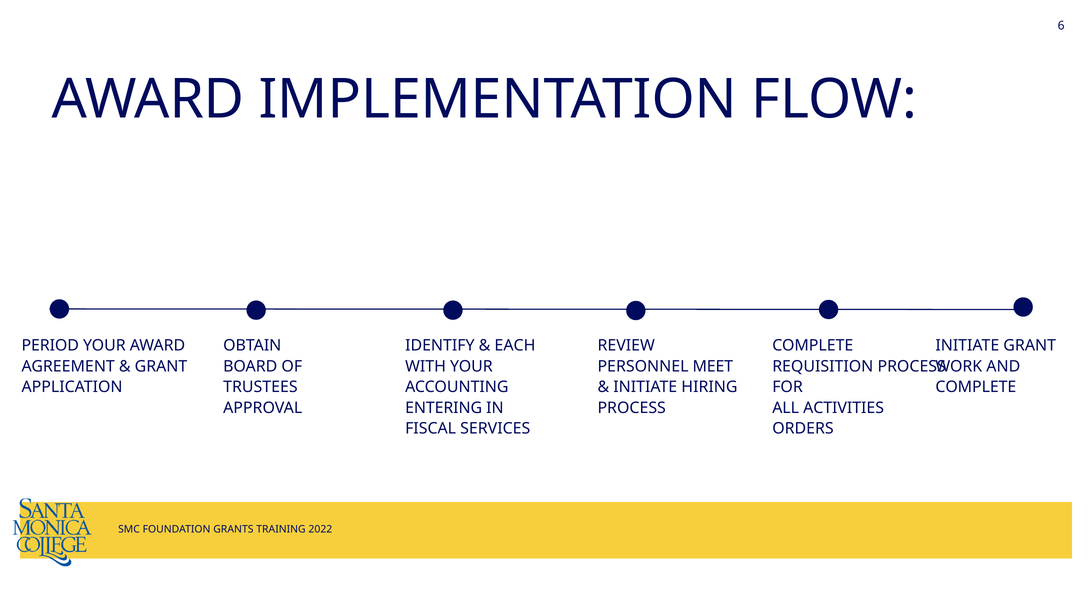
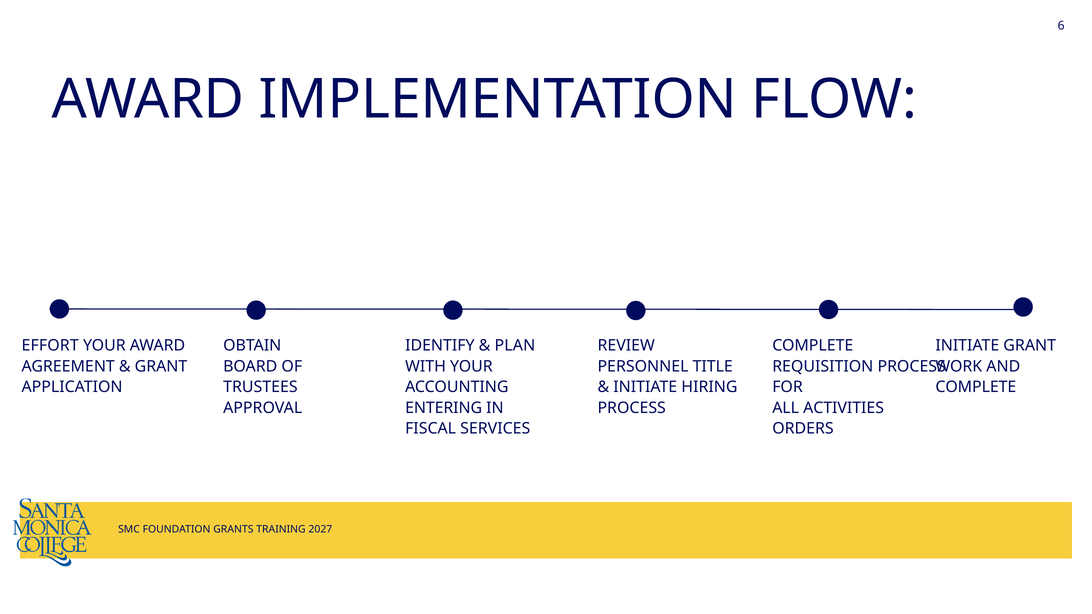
PERIOD: PERIOD -> EFFORT
EACH: EACH -> PLAN
MEET: MEET -> TITLE
2022: 2022 -> 2027
